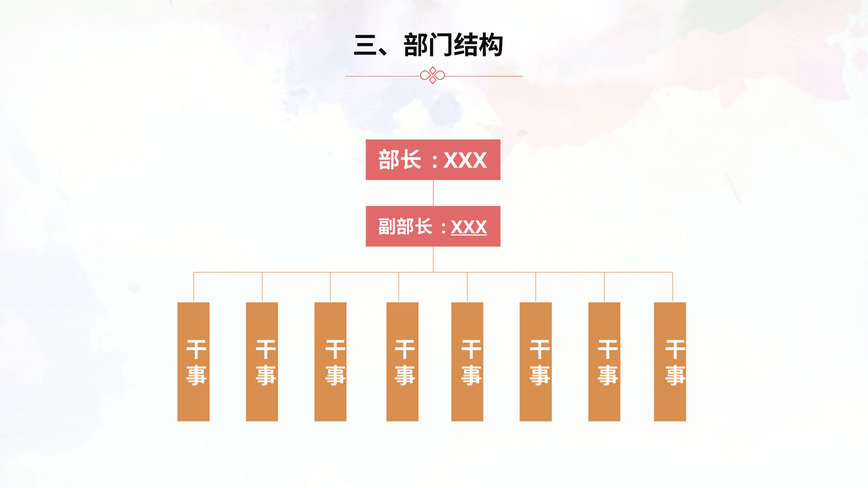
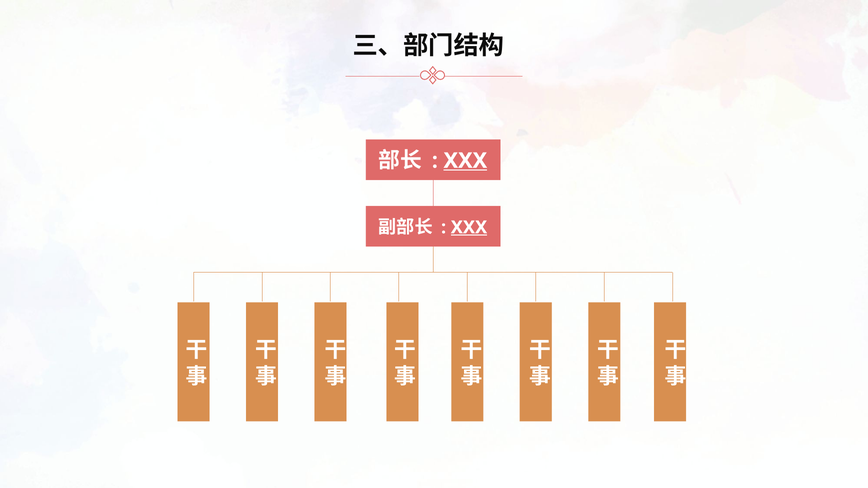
XXX at (465, 161) underline: none -> present
